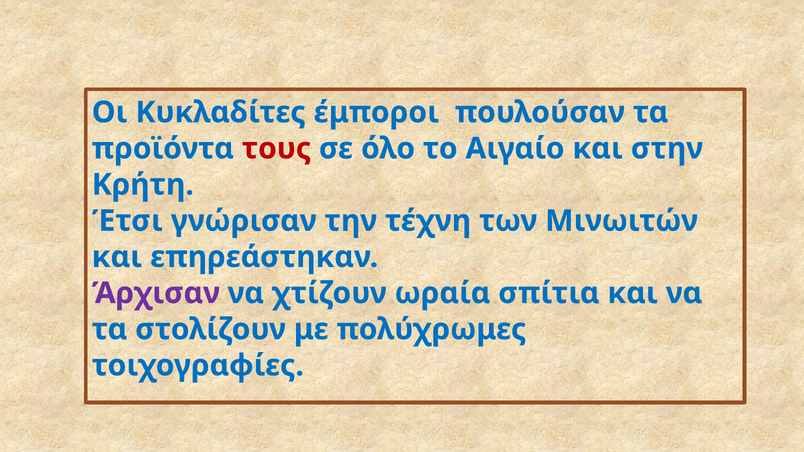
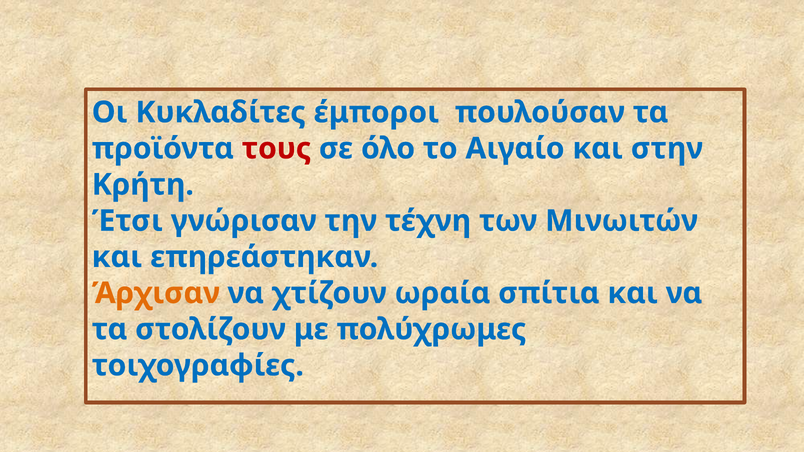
Άρχισαν colour: purple -> orange
